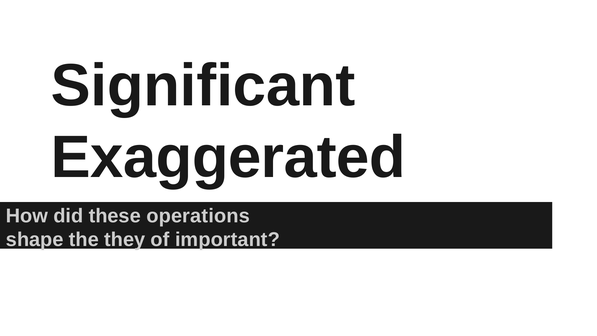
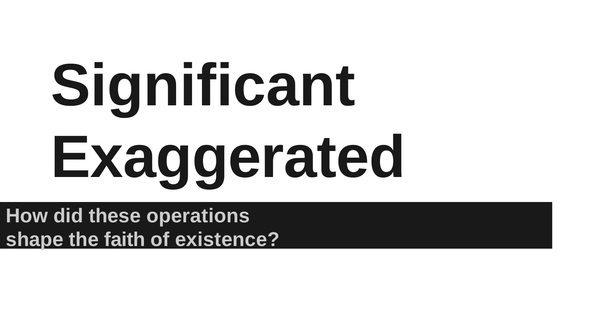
they: they -> faith
important: important -> existence
